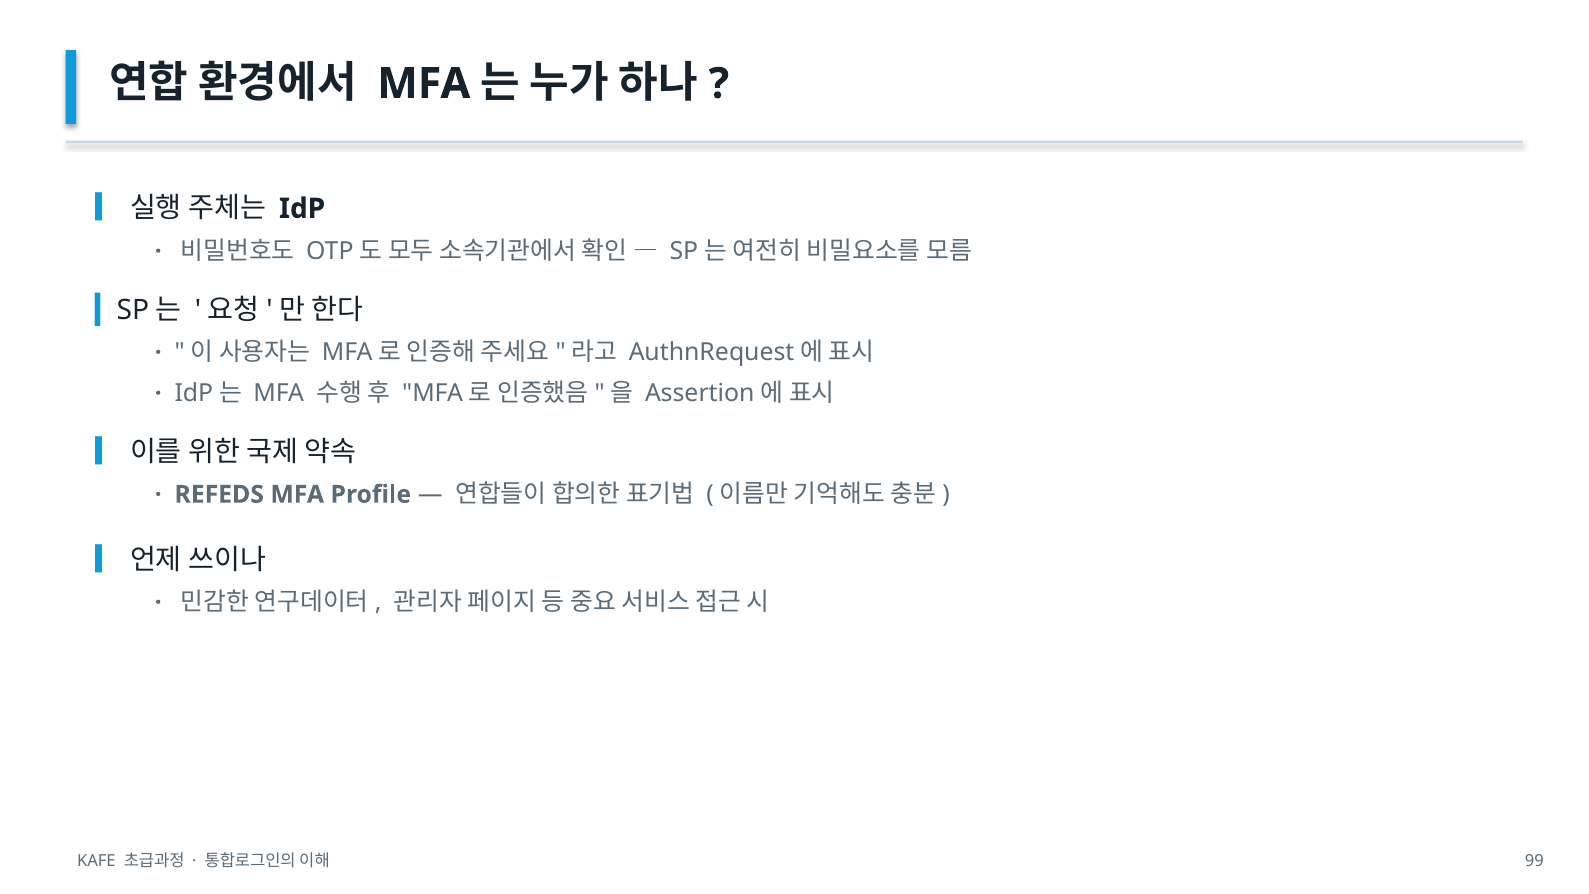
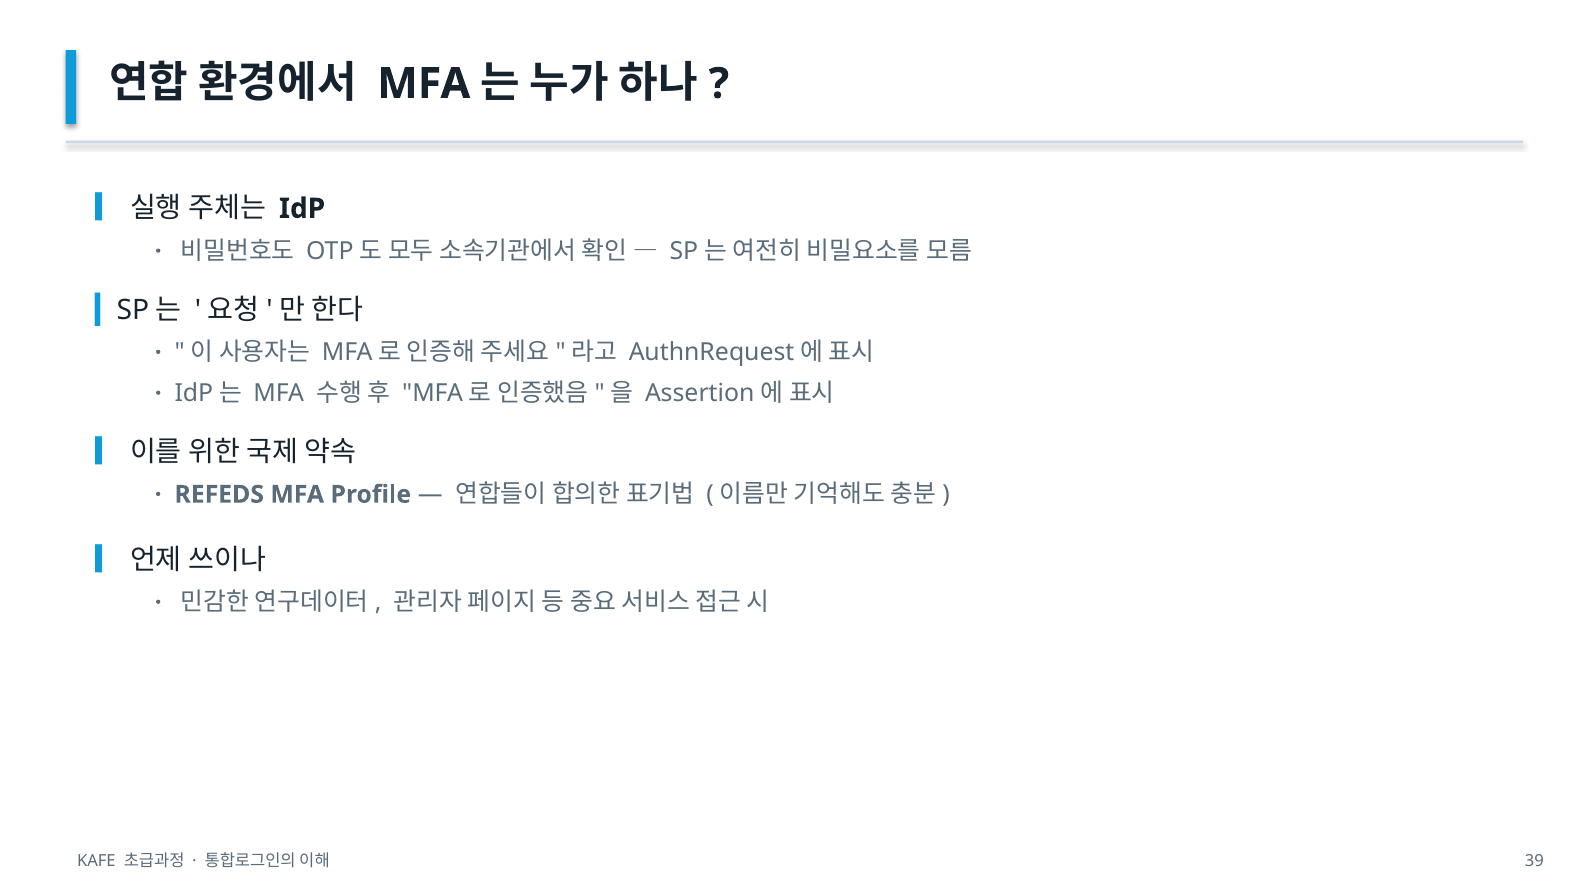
99: 99 -> 39
